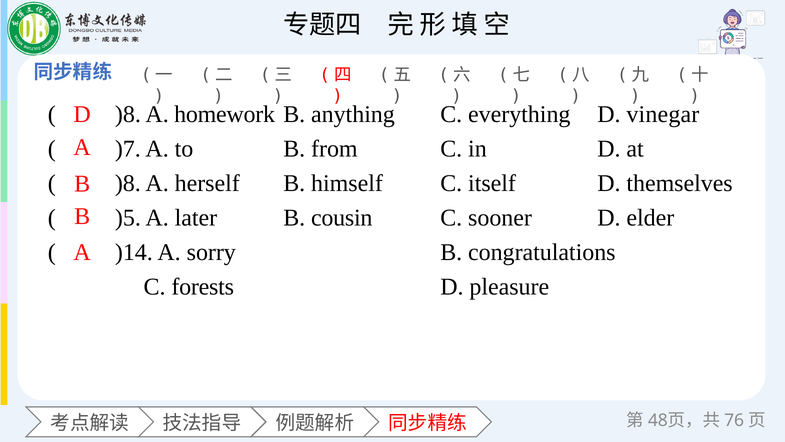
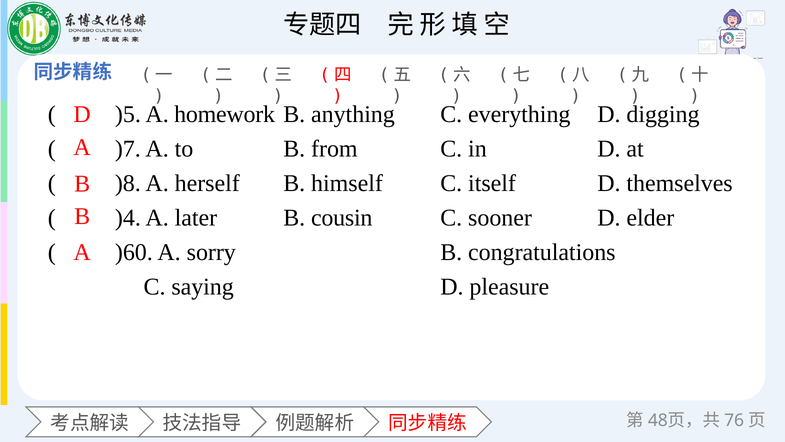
)8 at (128, 114): )8 -> )5
vinegar: vinegar -> digging
)5: )5 -> )4
)14: )14 -> )60
forests: forests -> saying
